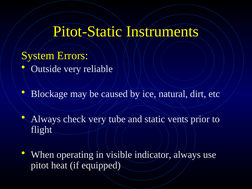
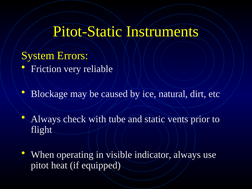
Outside: Outside -> Friction
check very: very -> with
